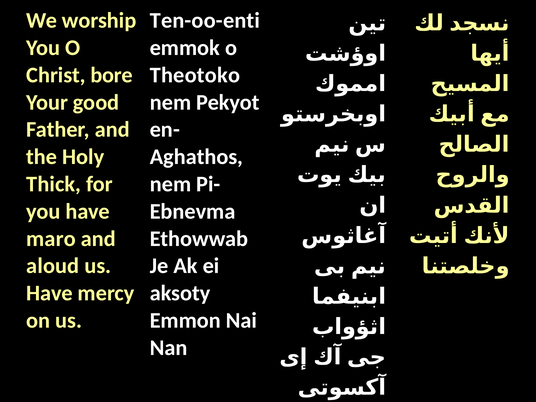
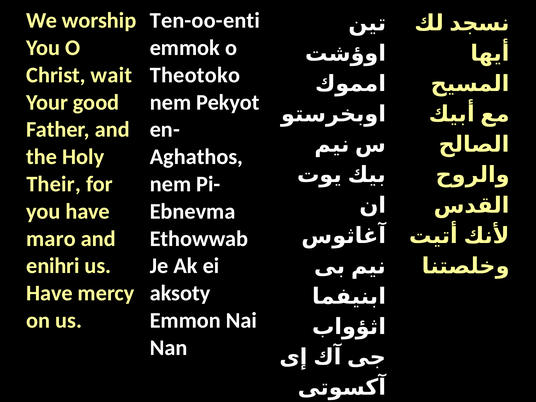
bore: bore -> wait
Thick: Thick -> Their
aloud: aloud -> enihri
